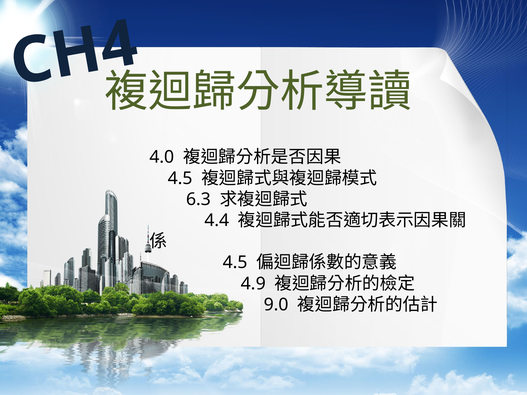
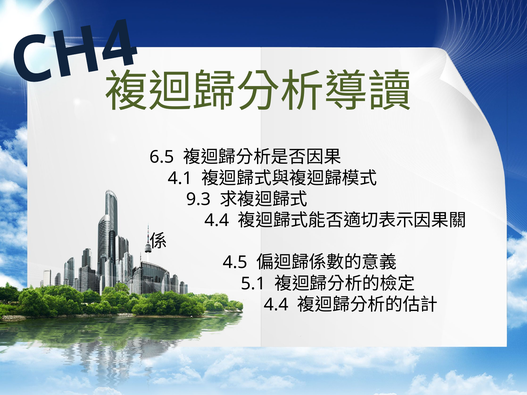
4.0: 4.0 -> 6.5
4.5 at (180, 178): 4.5 -> 4.1
6.3: 6.3 -> 9.3
4.9: 4.9 -> 5.1
9.0 at (276, 305): 9.0 -> 4.4
